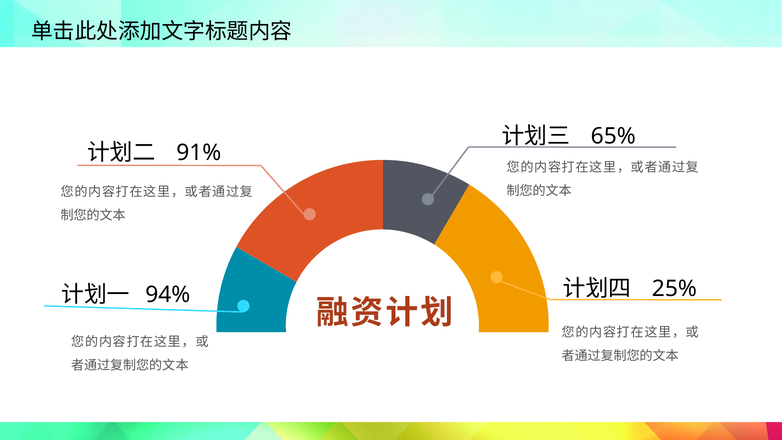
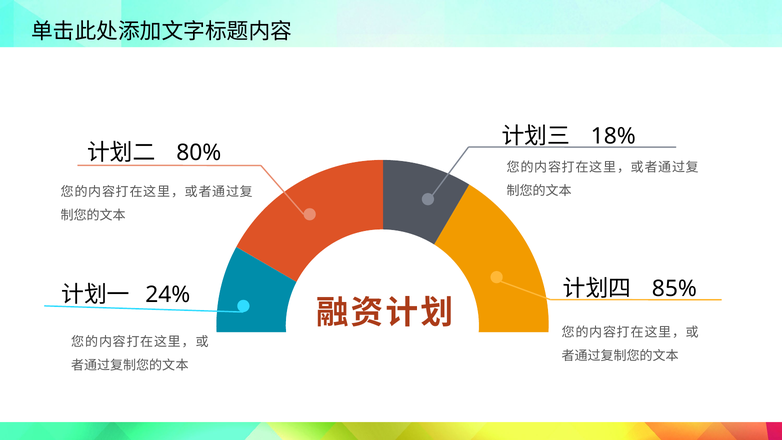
65%: 65% -> 18%
91%: 91% -> 80%
25%: 25% -> 85%
94%: 94% -> 24%
